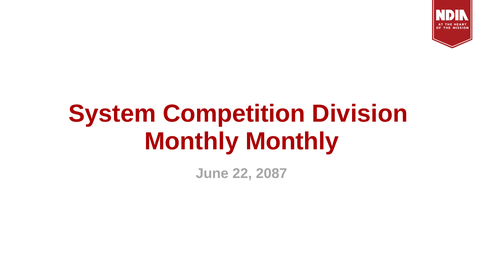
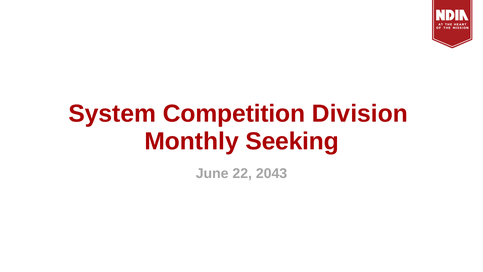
Monthly Monthly: Monthly -> Seeking
2087: 2087 -> 2043
